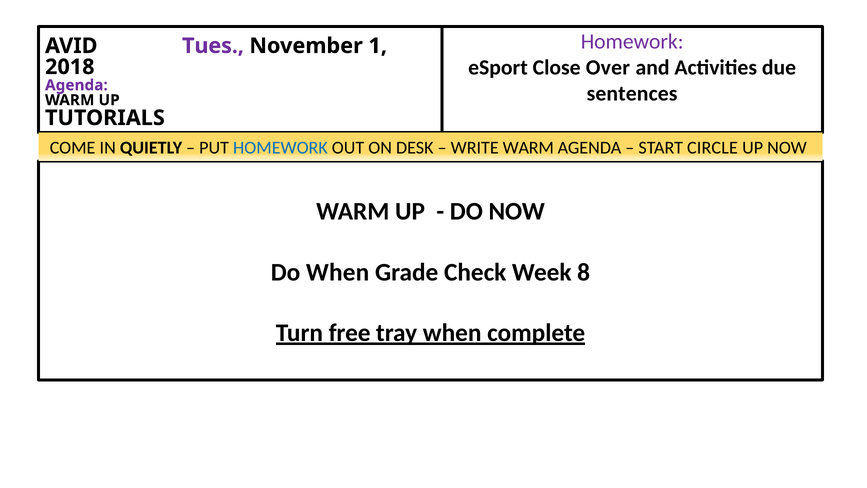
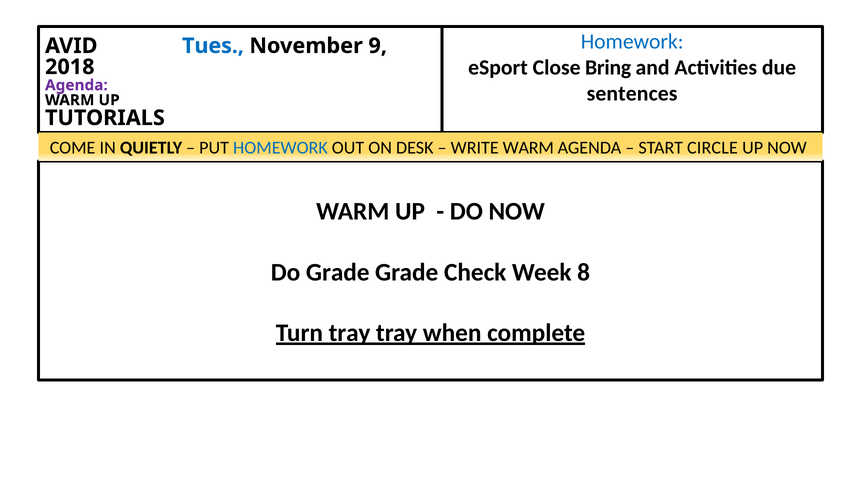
Homework at (632, 41) colour: purple -> blue
Tues colour: purple -> blue
1: 1 -> 9
Over: Over -> Bring
Do When: When -> Grade
Turn free: free -> tray
